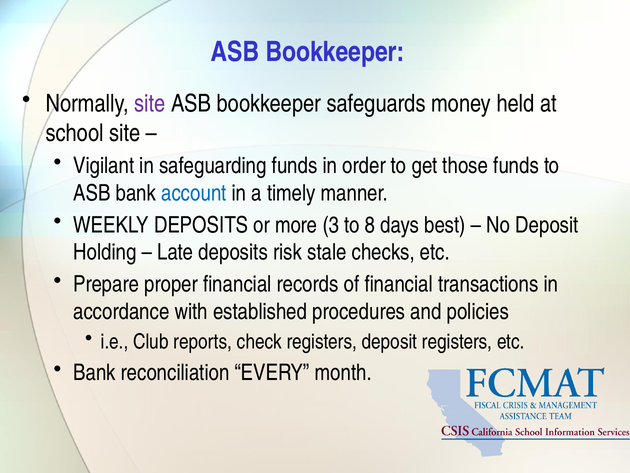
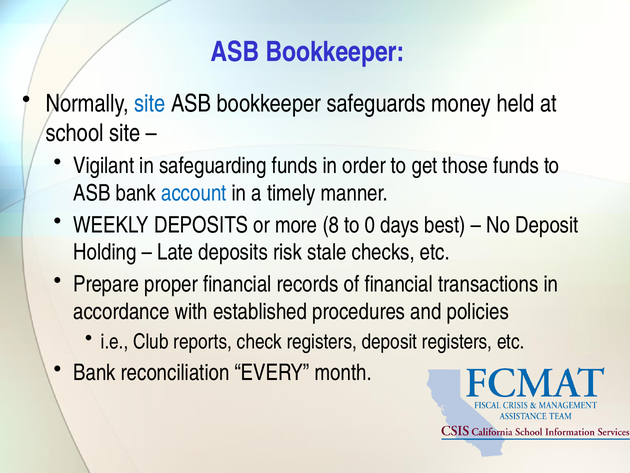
site at (150, 104) colour: purple -> blue
3: 3 -> 8
8: 8 -> 0
